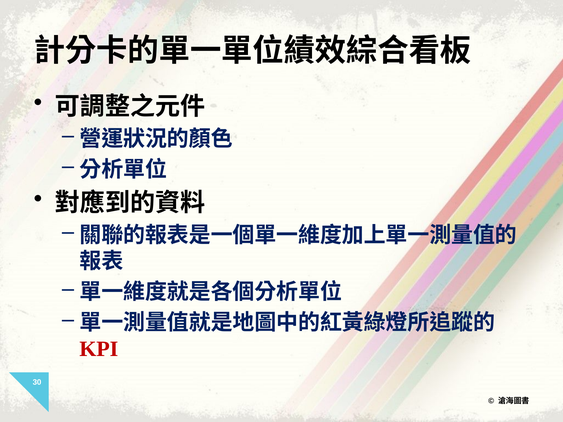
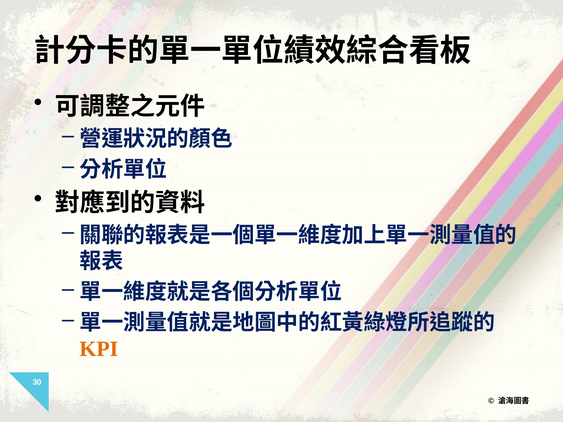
KPI colour: red -> orange
